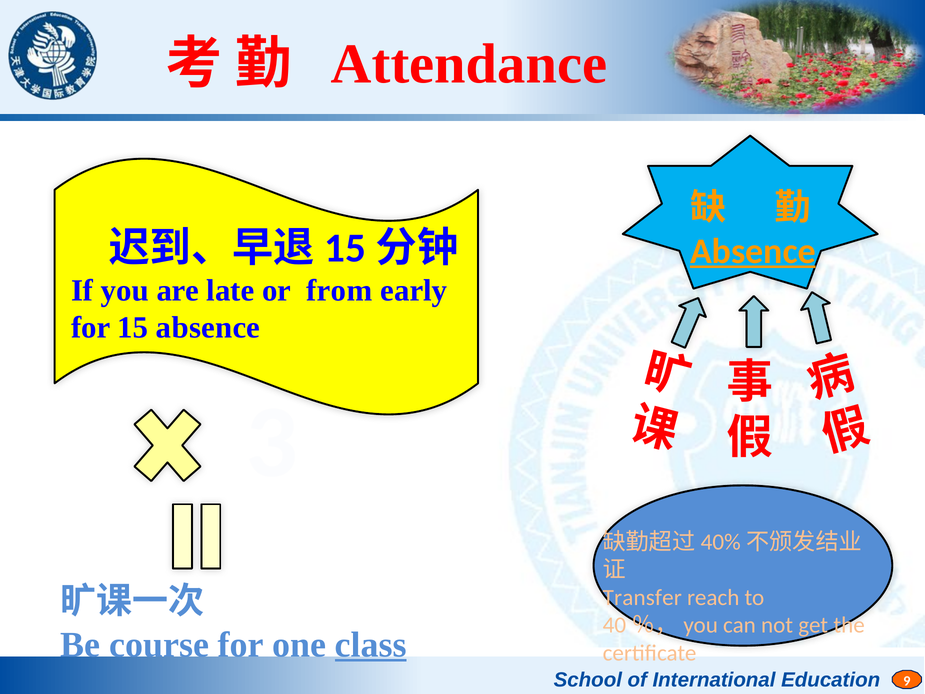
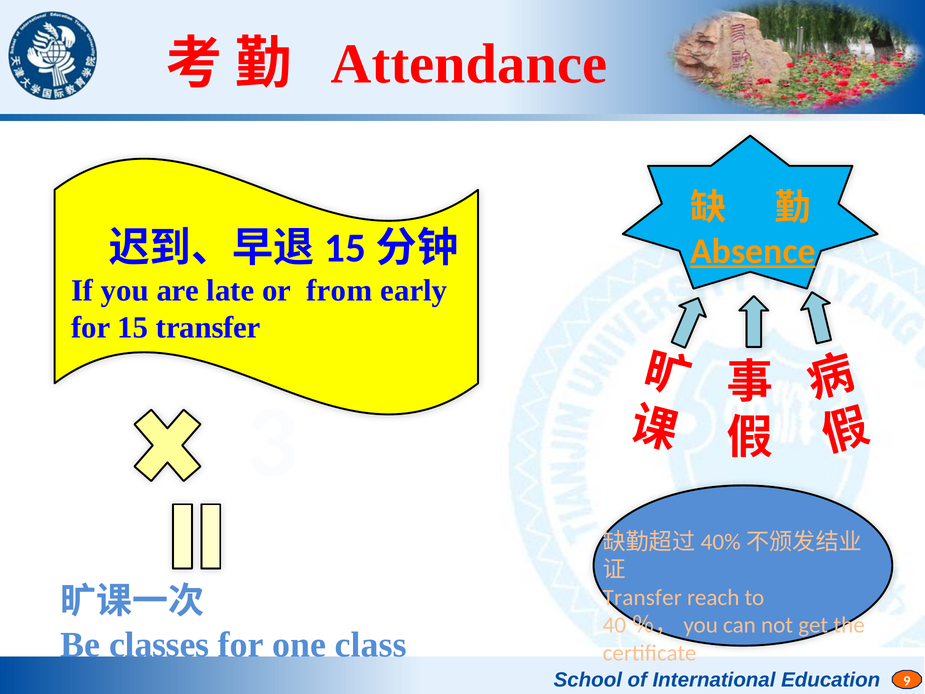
15 absence: absence -> transfer
course: course -> classes
class underline: present -> none
